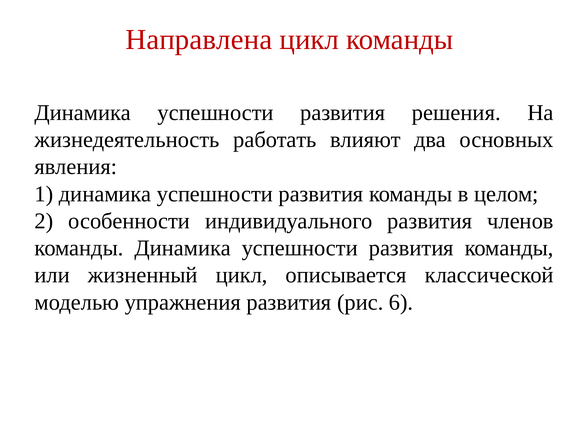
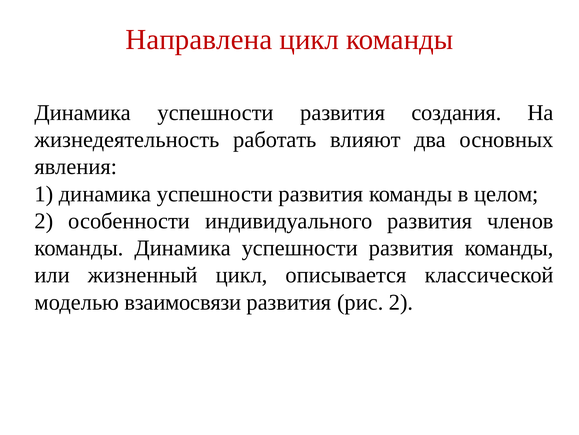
решения: решения -> создания
упражнения: упражнения -> взаимосвязи
рис 6: 6 -> 2
